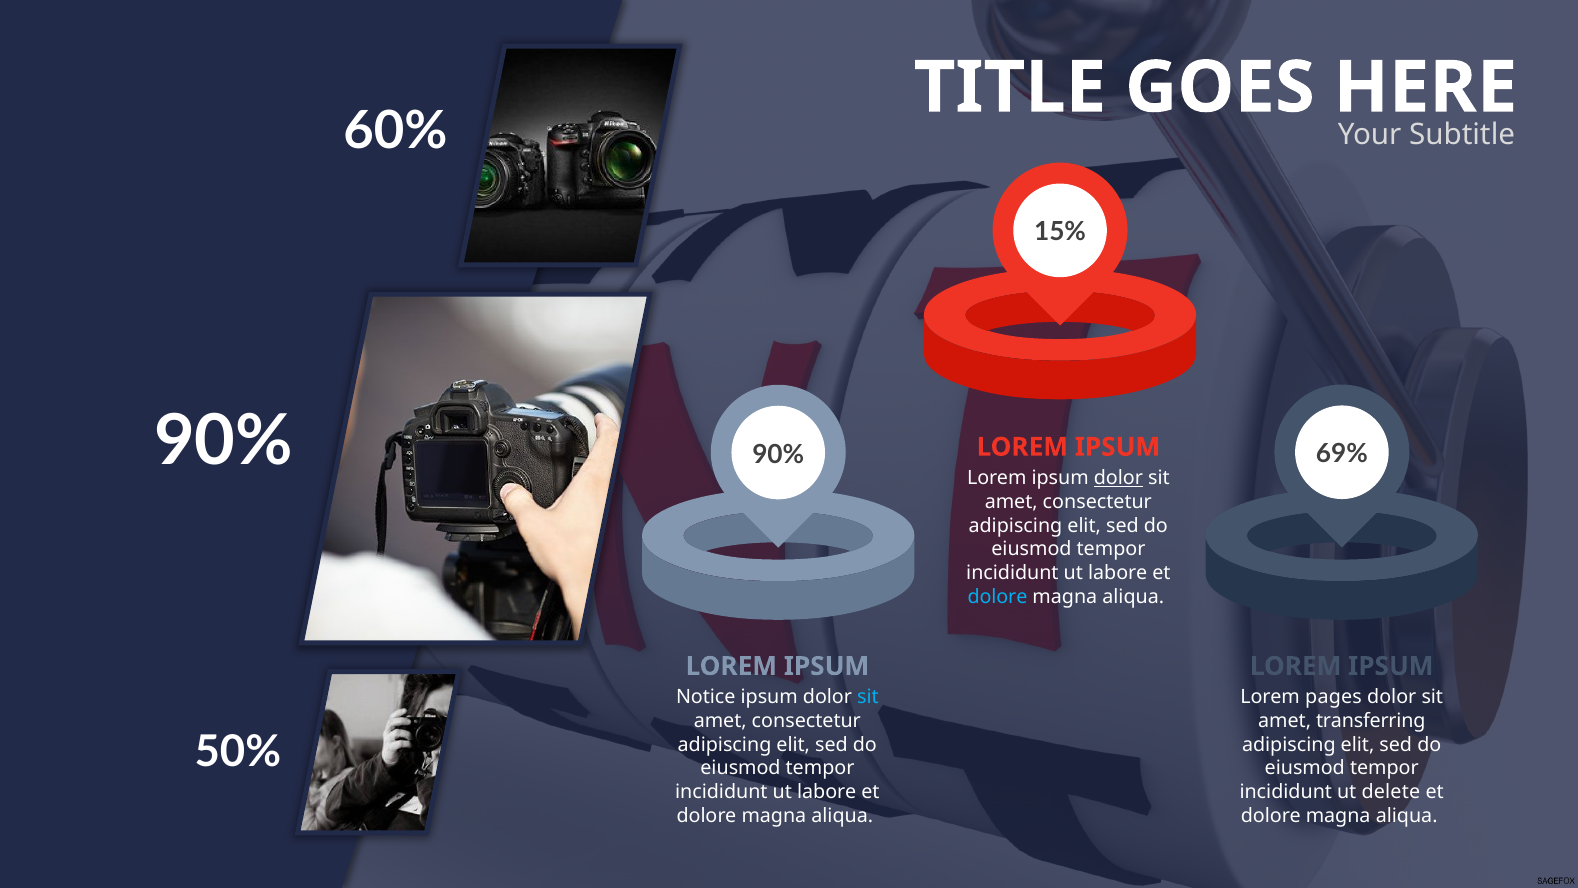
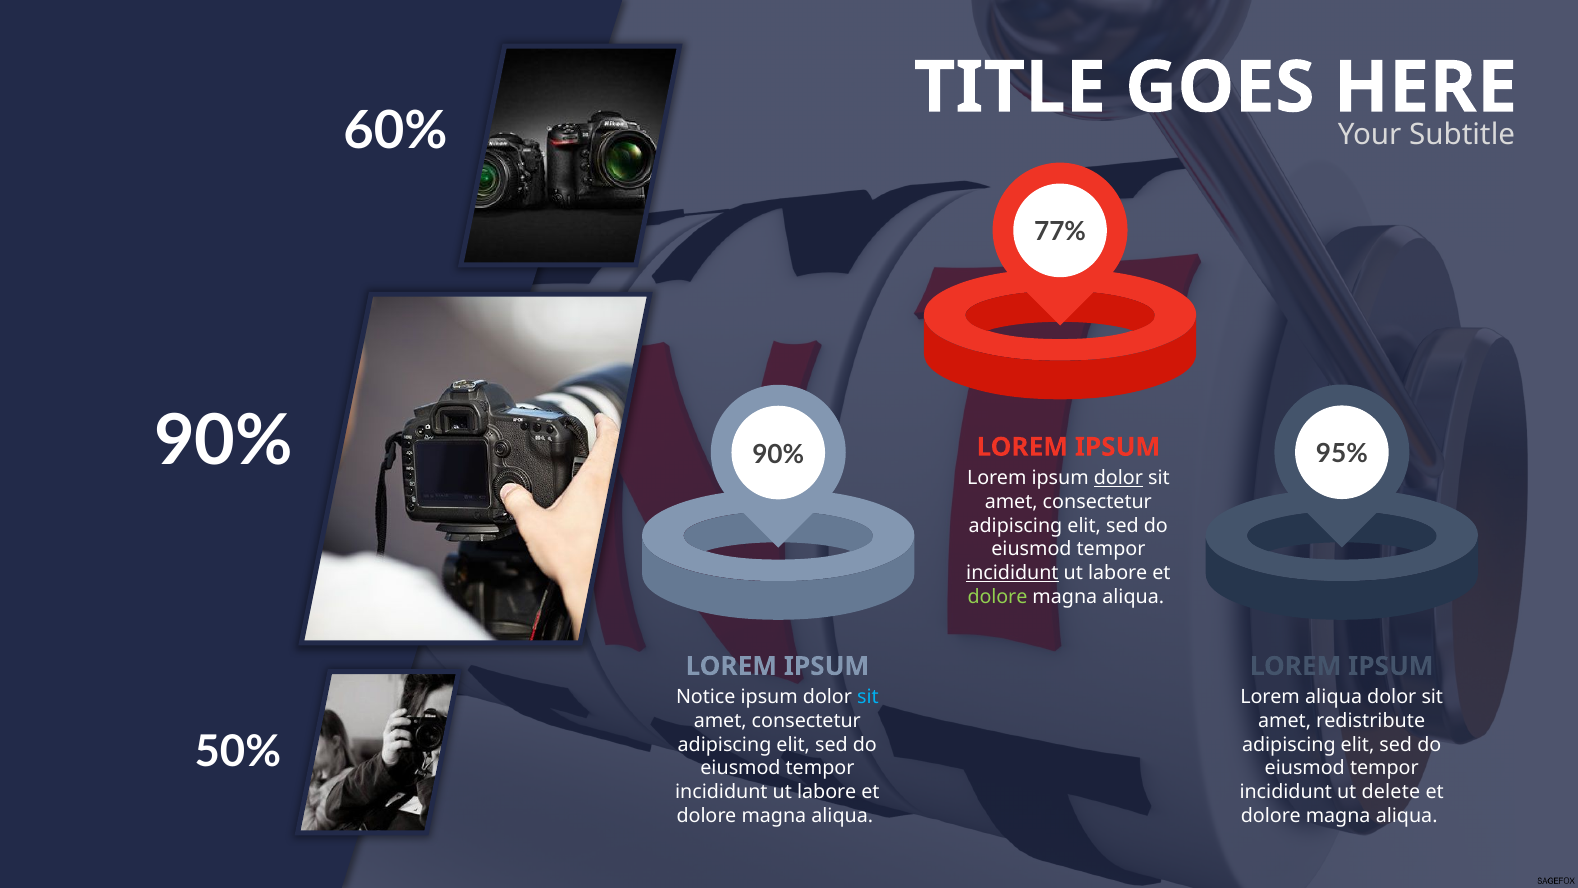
15%: 15% -> 77%
69%: 69% -> 95%
incididunt at (1012, 573) underline: none -> present
dolore at (997, 596) colour: light blue -> light green
Lorem pages: pages -> aliqua
transferring: transferring -> redistribute
